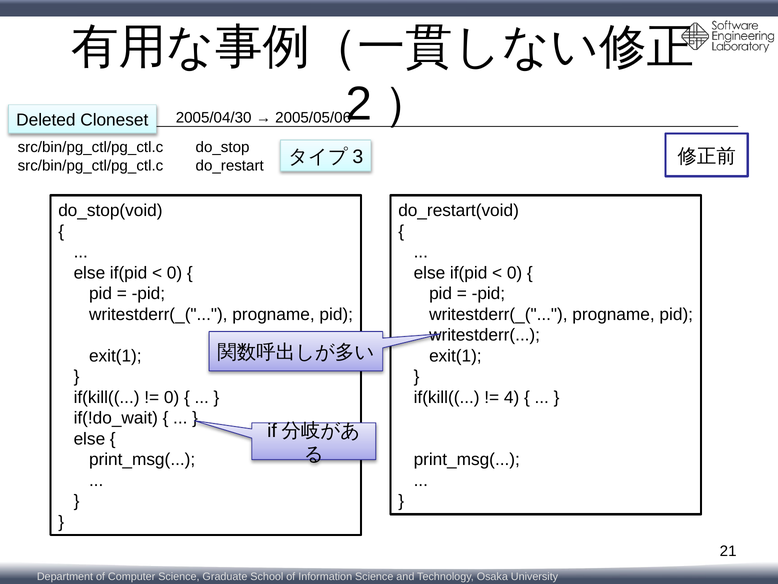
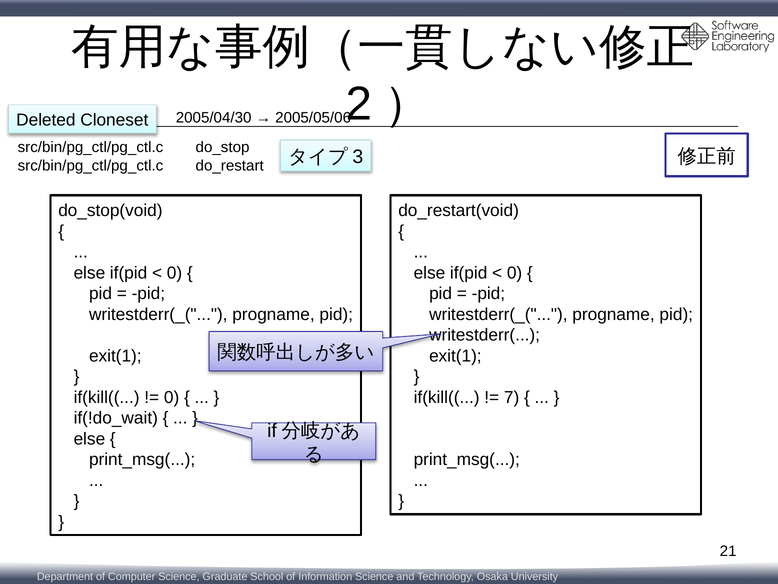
4: 4 -> 7
